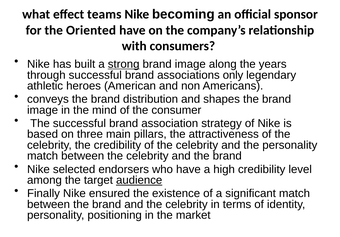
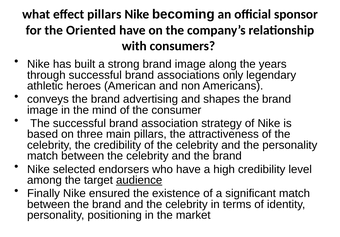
effect teams: teams -> pillars
strong underline: present -> none
distribution: distribution -> advertising
